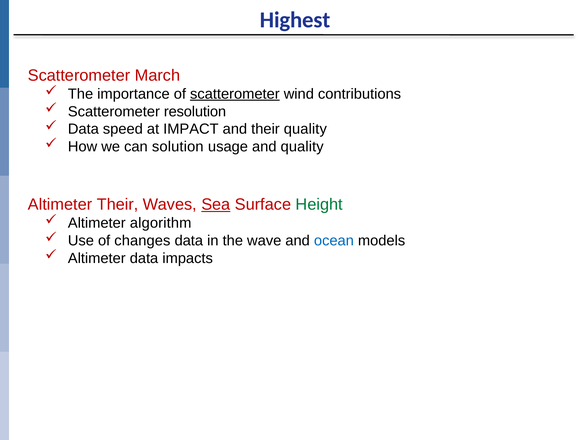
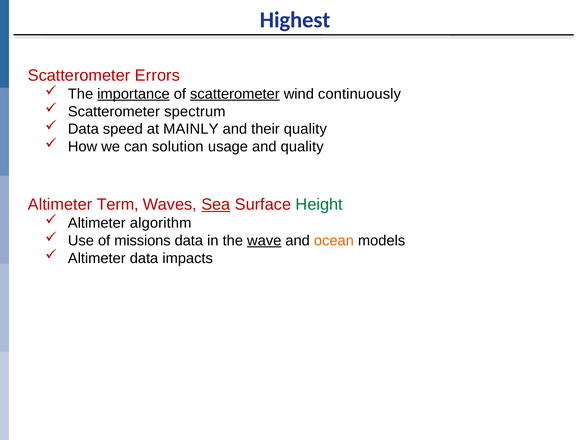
March: March -> Errors
importance underline: none -> present
contributions: contributions -> continuously
resolution: resolution -> spectrum
IMPACT: IMPACT -> MAINLY
Altimeter Their: Their -> Term
changes: changes -> missions
wave underline: none -> present
ocean colour: blue -> orange
